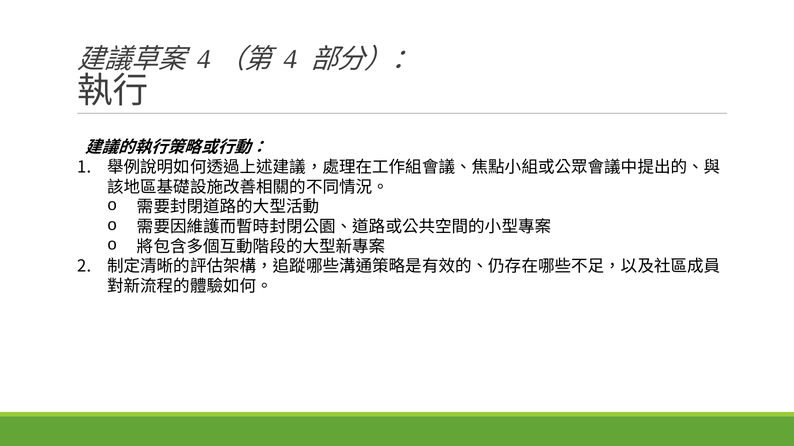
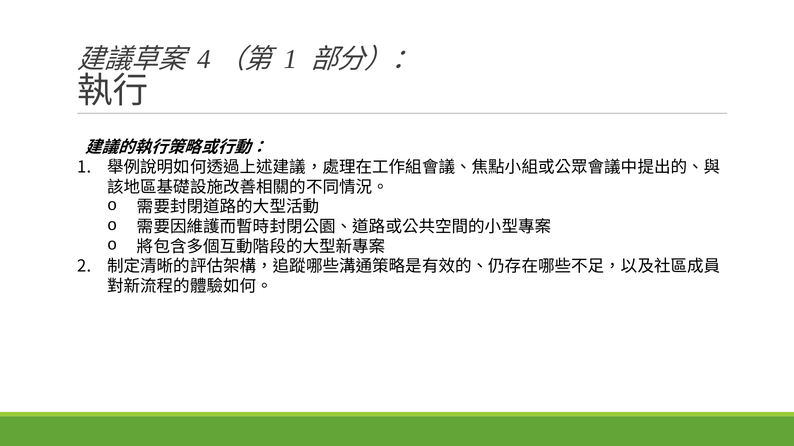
4 at (291, 59): 4 -> 1
